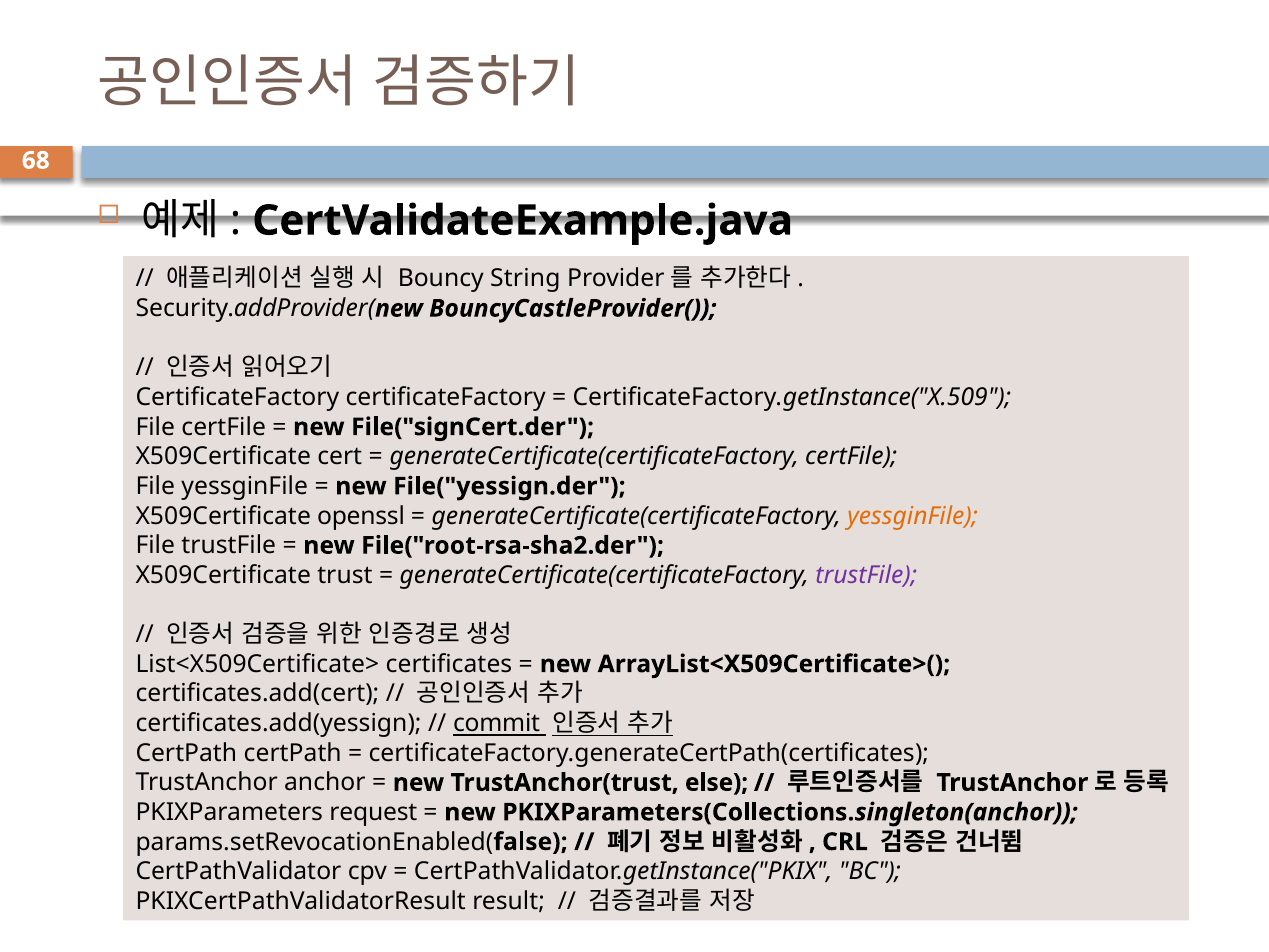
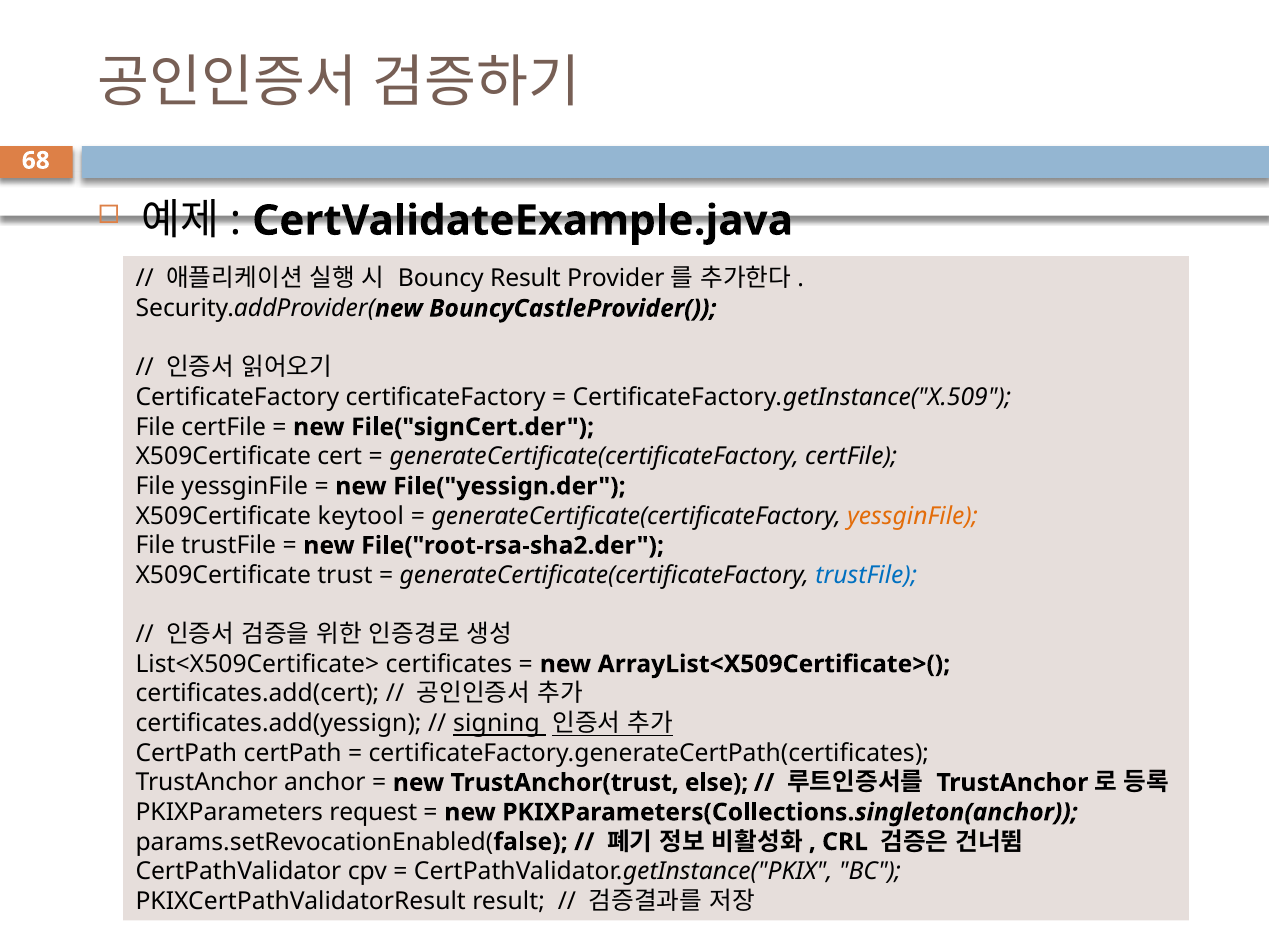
Bouncy String: String -> Result
openssl: openssl -> keytool
trustFile at (866, 575) colour: purple -> blue
commit: commit -> signing
